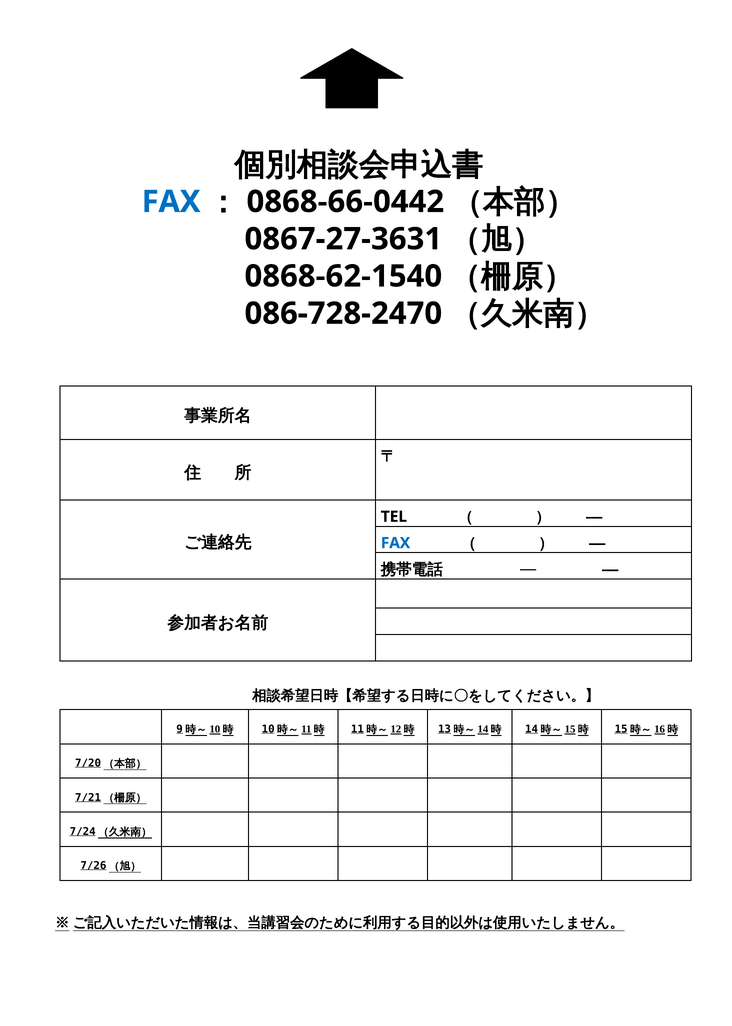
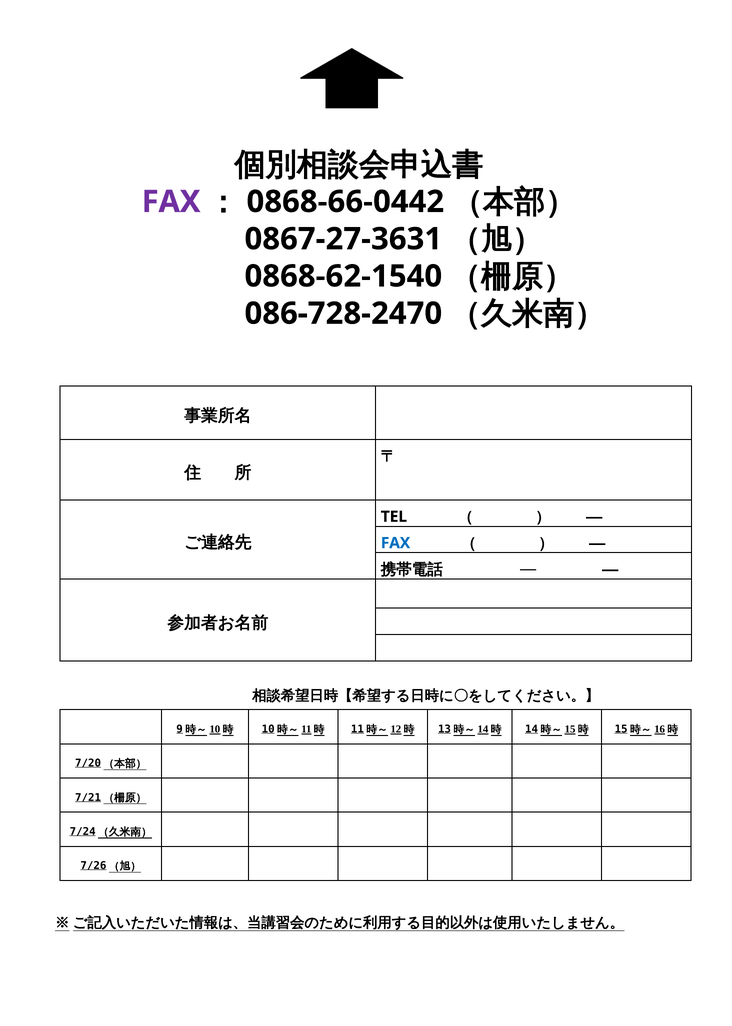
FAX at (171, 202) colour: blue -> purple
